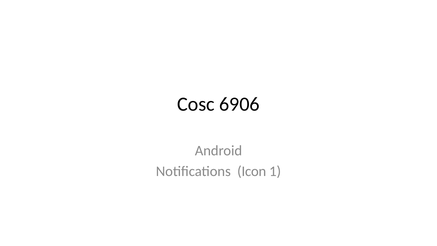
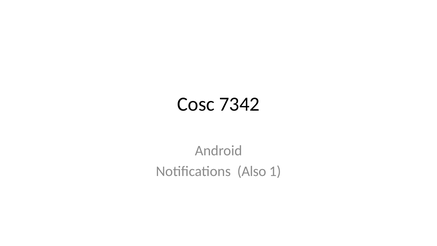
6906: 6906 -> 7342
Icon: Icon -> Also
